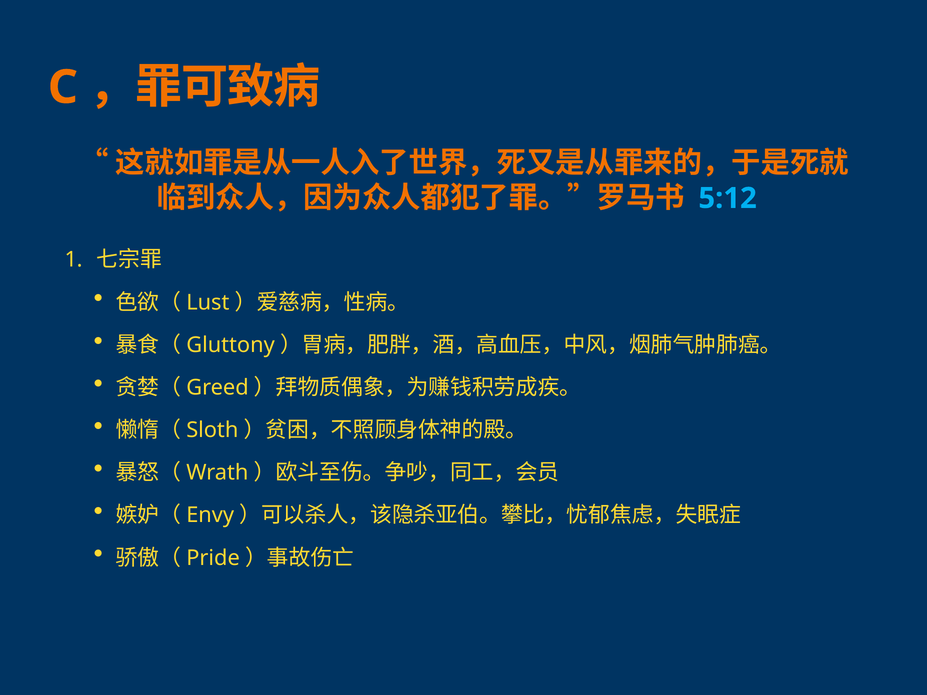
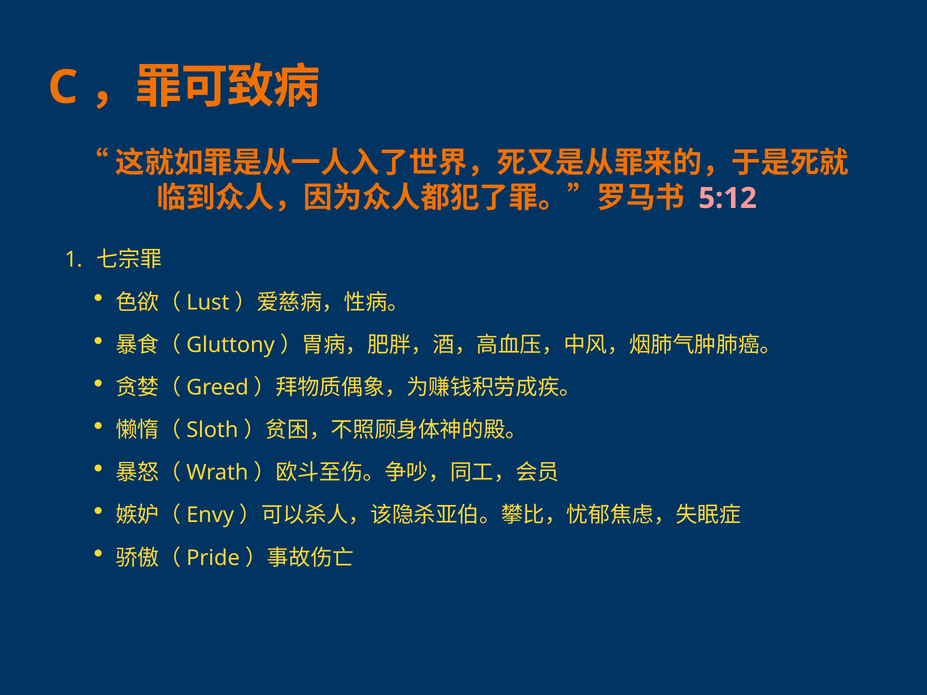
5:12 colour: light blue -> pink
